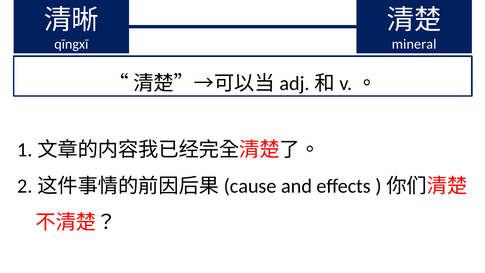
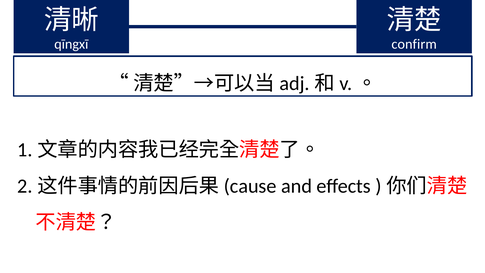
mineral: mineral -> confirm
